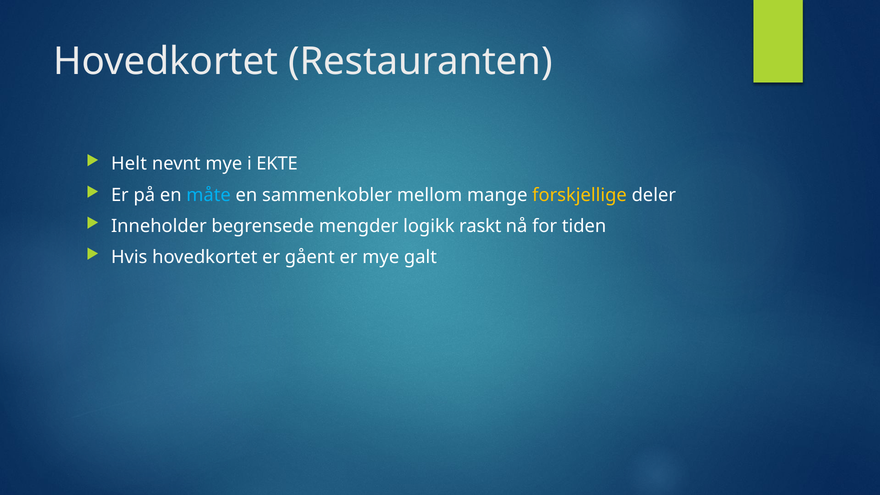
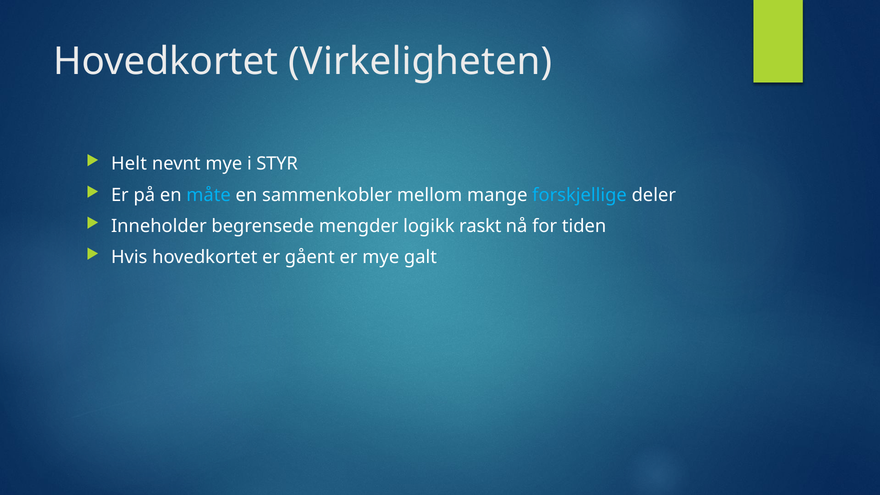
Restauranten: Restauranten -> Virkeligheten
EKTE: EKTE -> STYR
forskjellige colour: yellow -> light blue
